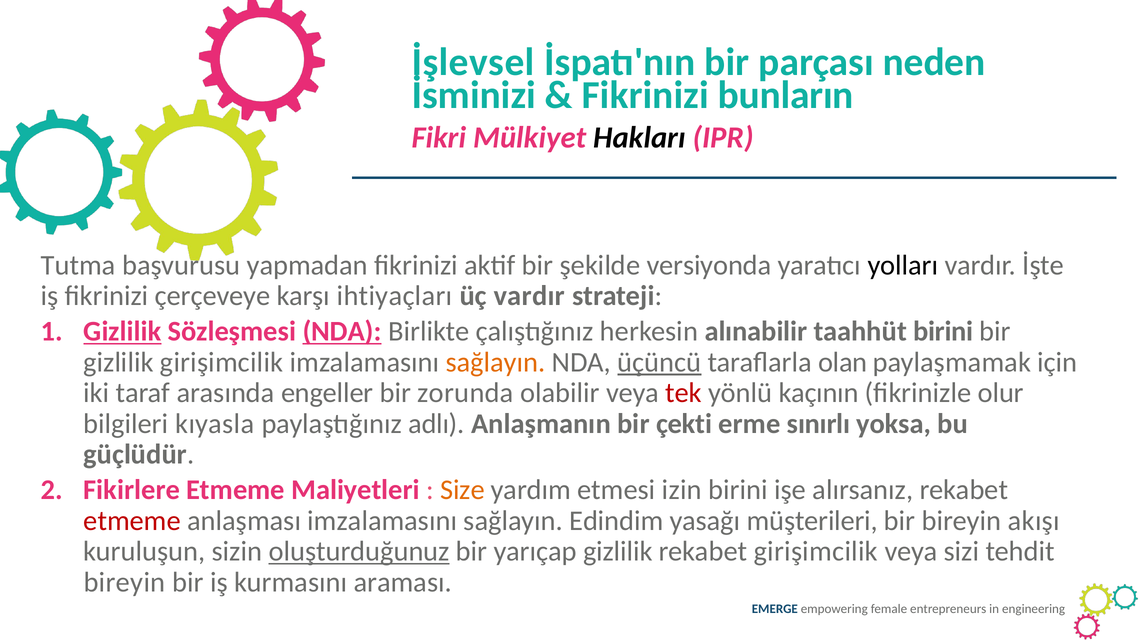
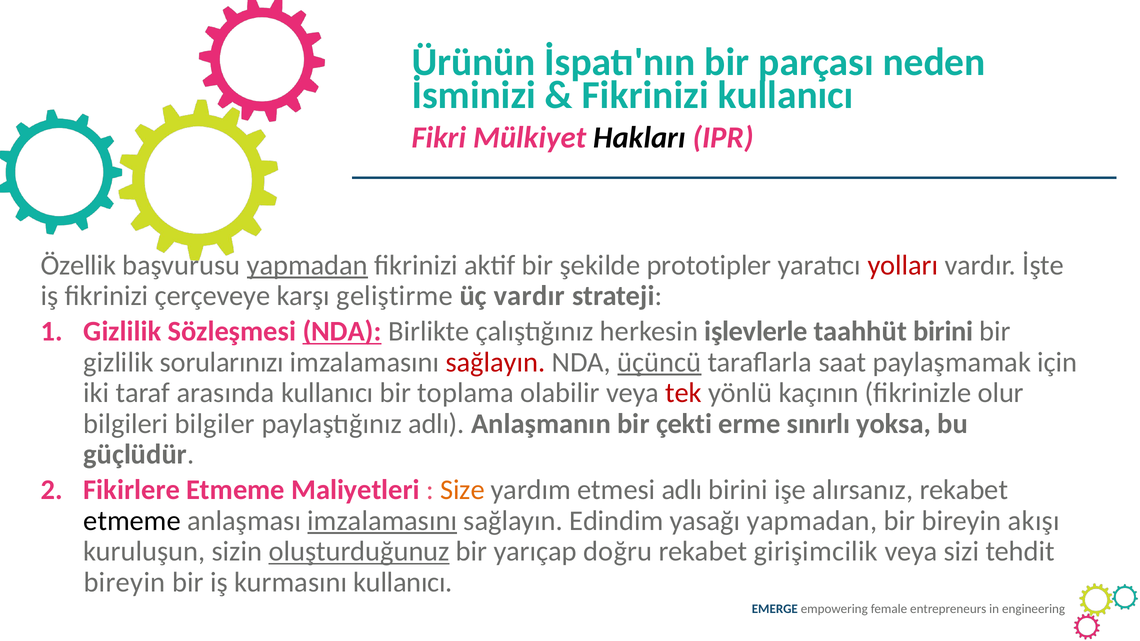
İşlevsel: İşlevsel -> Ürünün
Fikrinizi bunların: bunların -> kullanıcı
Tutma: Tutma -> Özellik
yapmadan at (307, 265) underline: none -> present
versiyonda: versiyonda -> prototipler
yolları colour: black -> red
ihtiyaçları: ihtiyaçları -> geliştirme
Gizlilik at (122, 332) underline: present -> none
alınabilir: alınabilir -> işlevlerle
gizlilik girişimcilik: girişimcilik -> sorularınızı
sağlayın at (496, 362) colour: orange -> red
olan: olan -> saat
arasında engeller: engeller -> kullanıcı
zorunda: zorunda -> toplama
kıyasla: kıyasla -> bilgiler
etmesi izin: izin -> adlı
etmeme at (132, 521) colour: red -> black
imzalamasını at (382, 521) underline: none -> present
yasağı müşterileri: müşterileri -> yapmadan
yarıçap gizlilik: gizlilik -> doğru
kurmasını araması: araması -> kullanıcı
